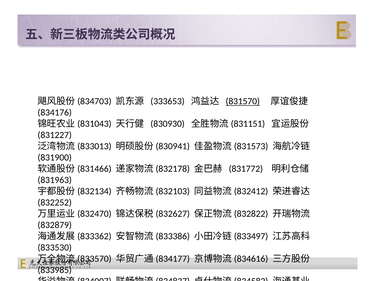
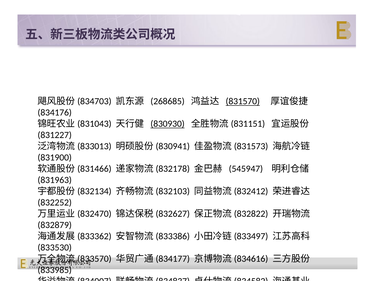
333653: 333653 -> 268685
830930 underline: none -> present
831772: 831772 -> 545947
